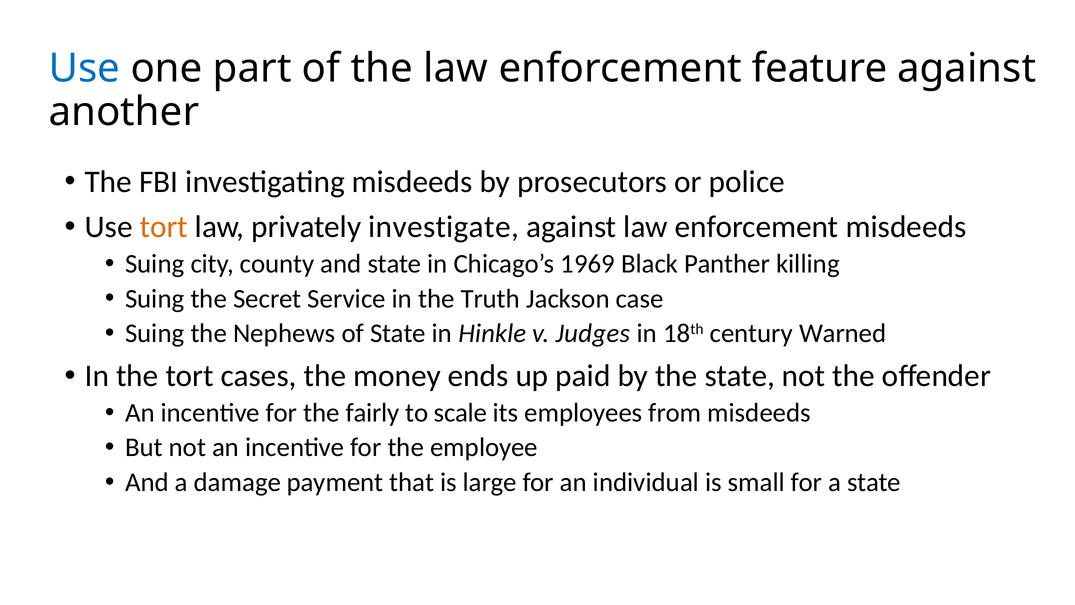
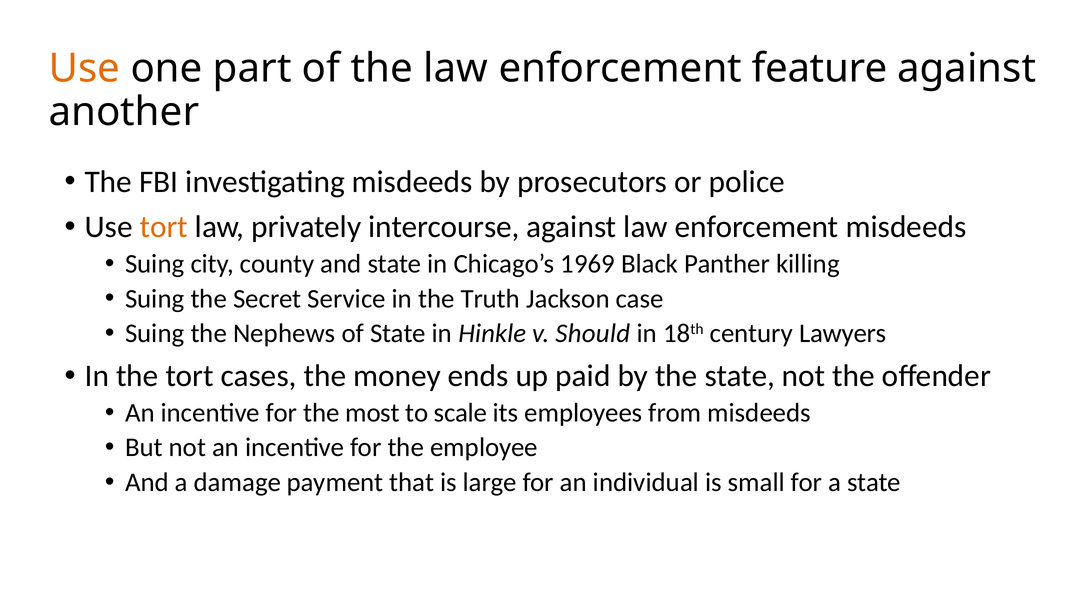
Use at (84, 69) colour: blue -> orange
investigate: investigate -> intercourse
Judges: Judges -> Should
Warned: Warned -> Lawyers
fairly: fairly -> most
